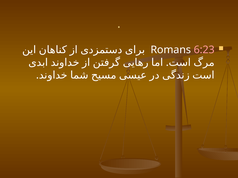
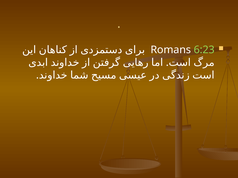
6:23 colour: pink -> light green
